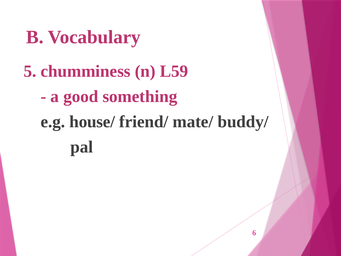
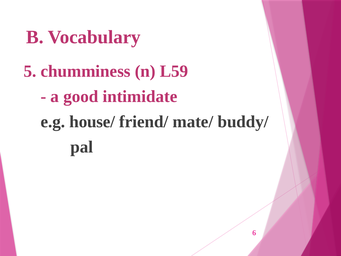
something: something -> intimidate
